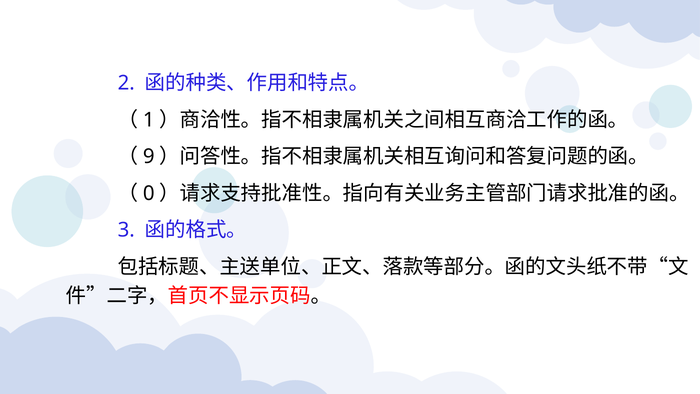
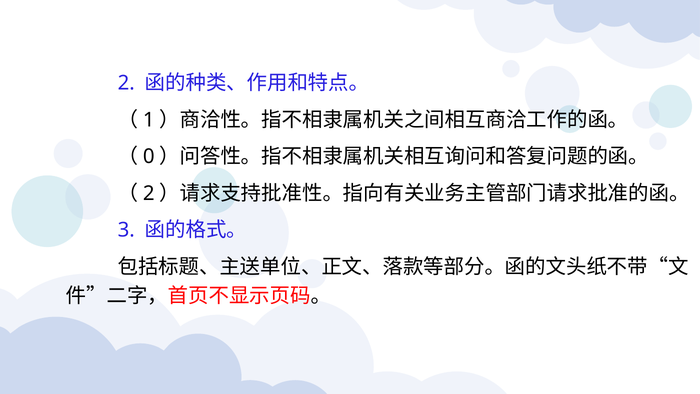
9: 9 -> 0
0 at (149, 193): 0 -> 2
